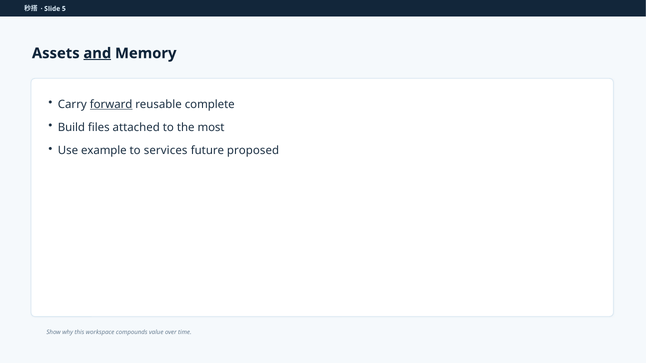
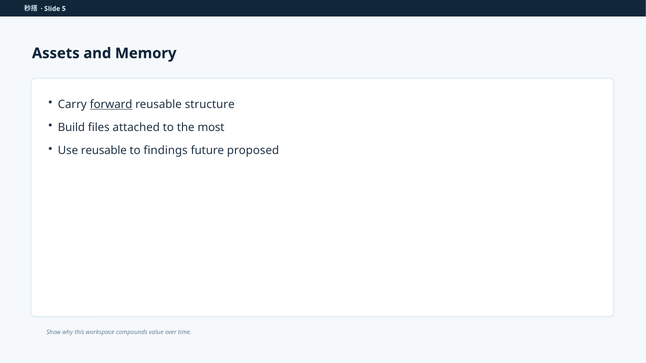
and underline: present -> none
complete: complete -> structure
Use example: example -> reusable
services: services -> findings
